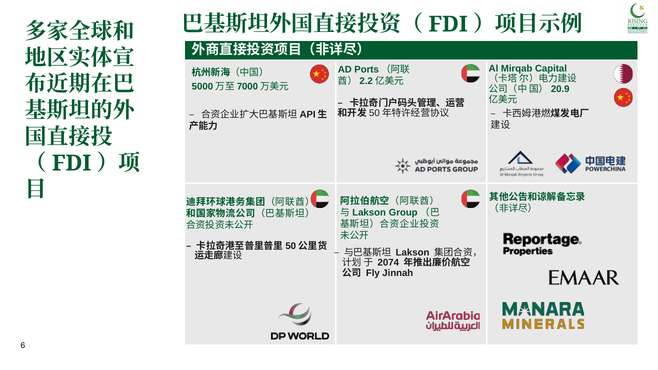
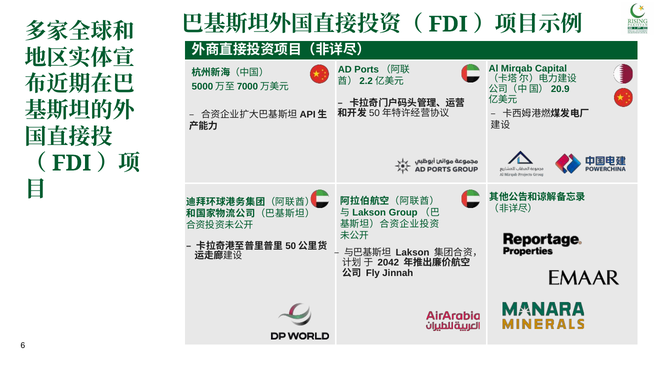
2074: 2074 -> 2042
